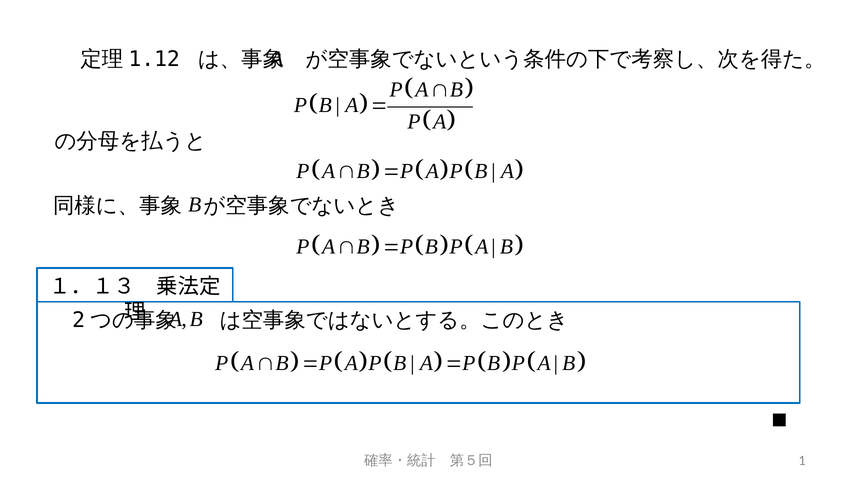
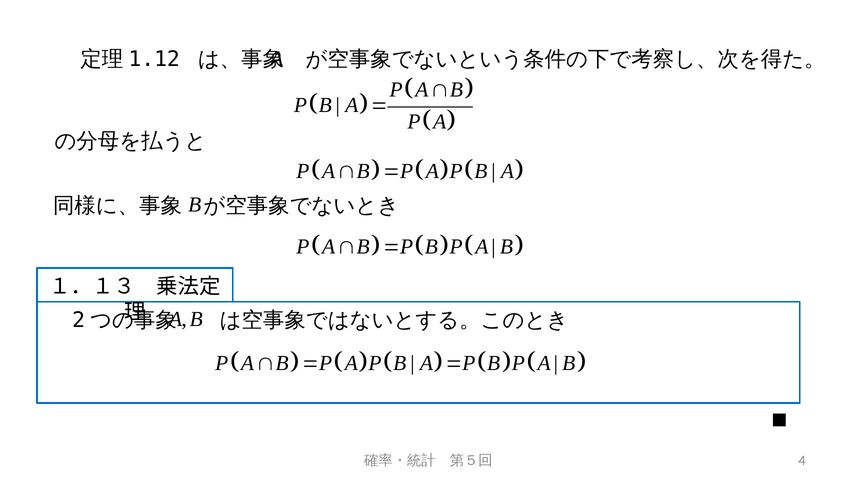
1: 1 -> 4
